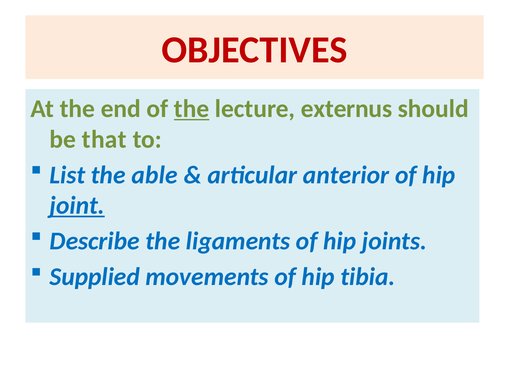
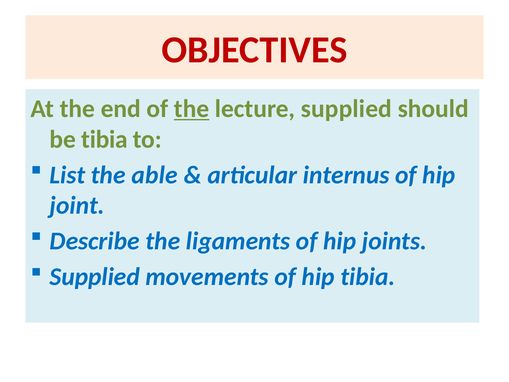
lecture externus: externus -> supplied
be that: that -> tibia
anterior: anterior -> internus
joint underline: present -> none
